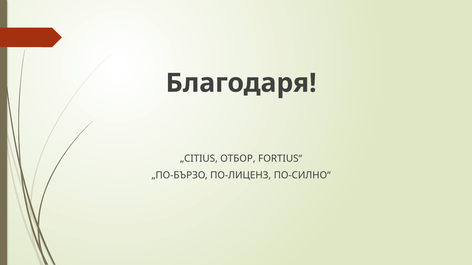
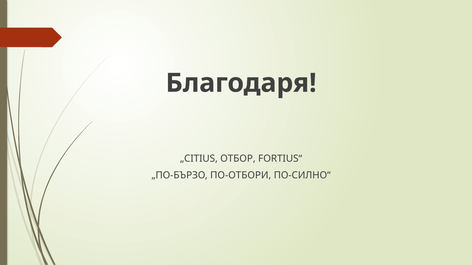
ПО-ЛИЦЕНЗ: ПО-ЛИЦЕНЗ -> ПО-ОТБОРИ
